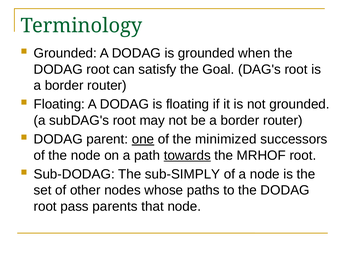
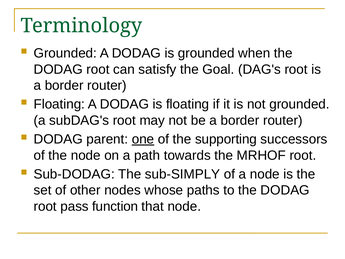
minimized: minimized -> supporting
towards underline: present -> none
parents: parents -> function
